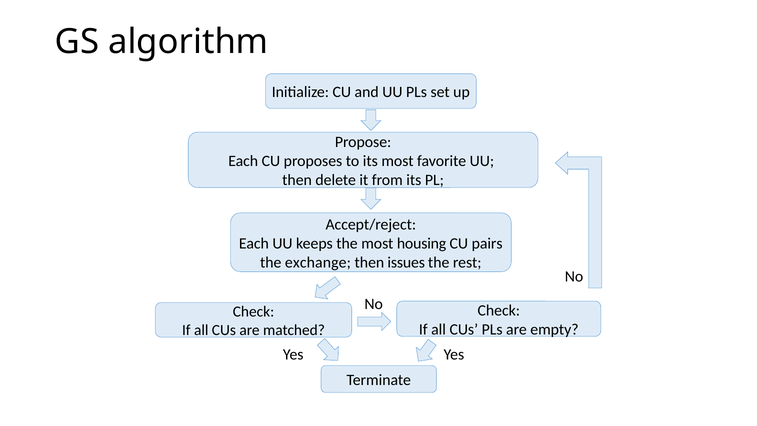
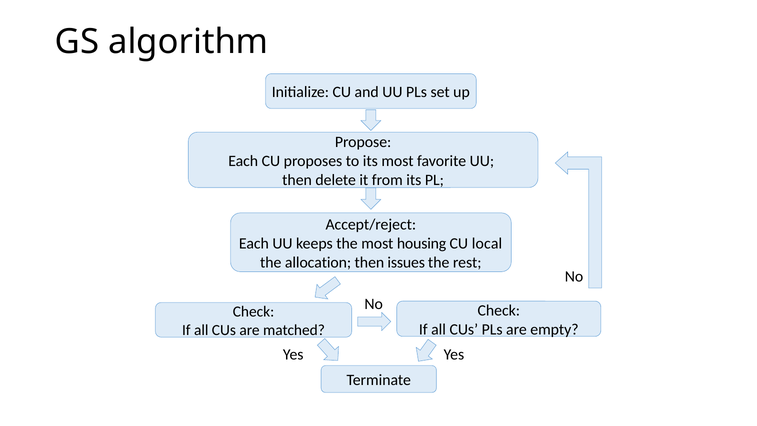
pairs: pairs -> local
exchange: exchange -> allocation
